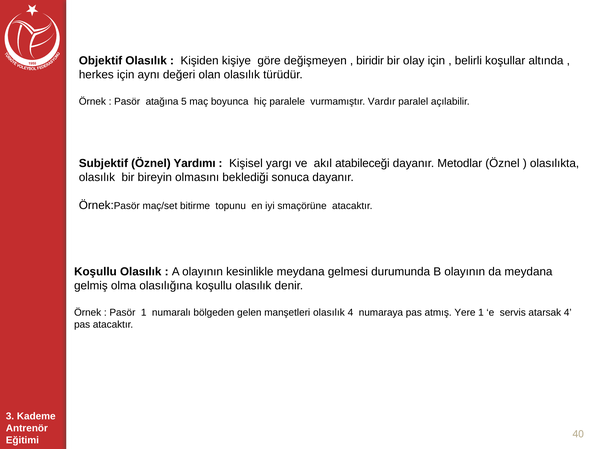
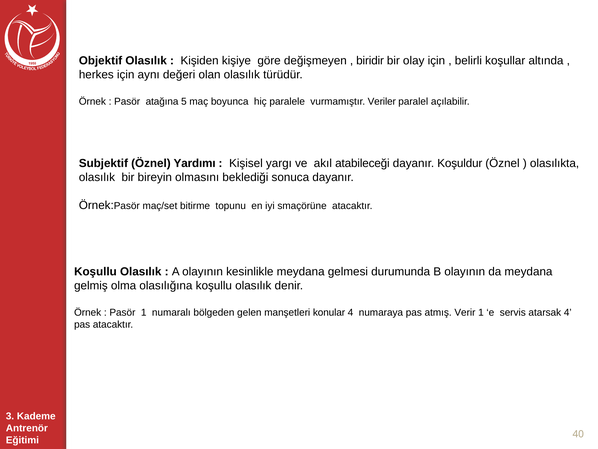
Vardır: Vardır -> Veriler
Metodlar: Metodlar -> Koşuldur
manşetleri olasılık: olasılık -> konular
Yere: Yere -> Verir
